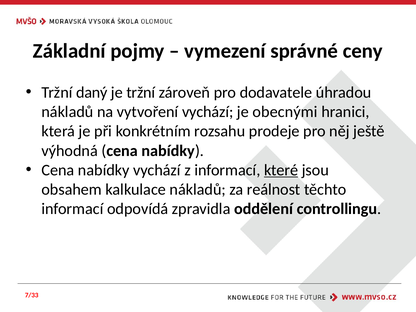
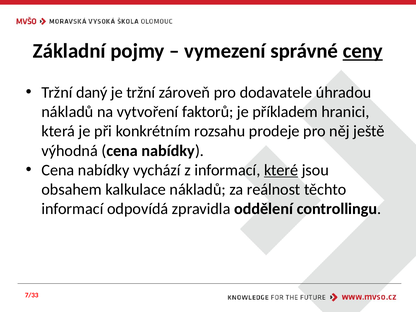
ceny underline: none -> present
vytvoření vychází: vychází -> faktorů
obecnými: obecnými -> příkladem
